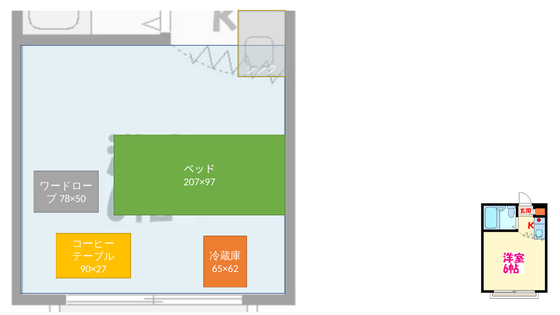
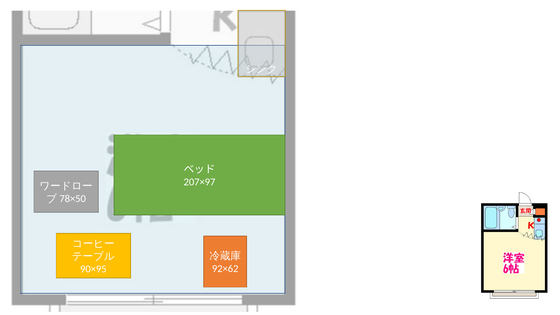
65×62: 65×62 -> 92×62
90×27: 90×27 -> 90×95
